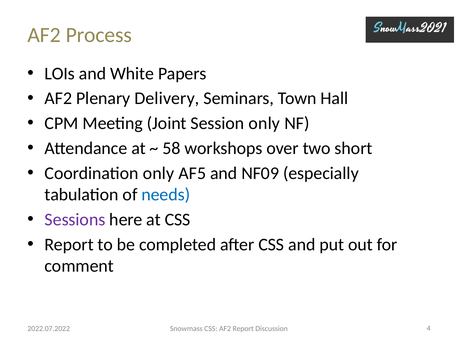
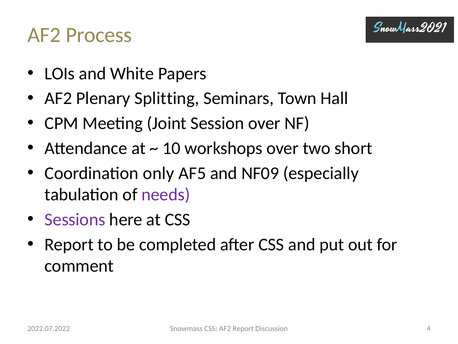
Delivery: Delivery -> Splitting
Session only: only -> over
58: 58 -> 10
needs colour: blue -> purple
